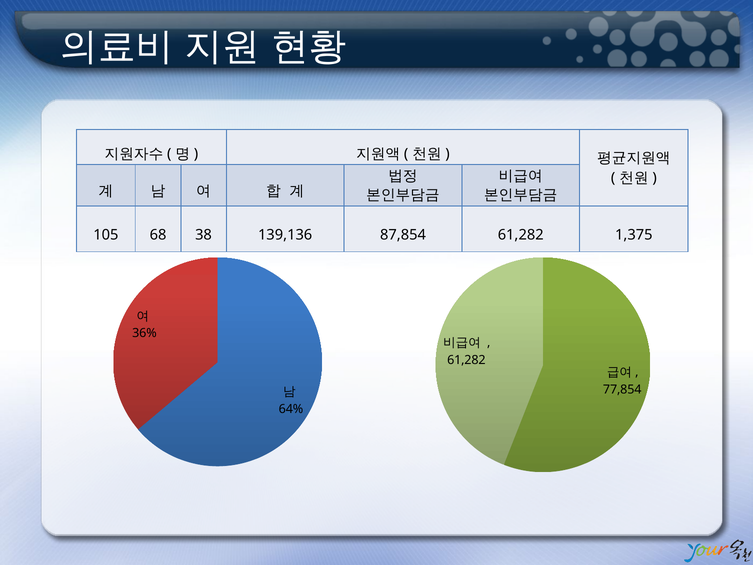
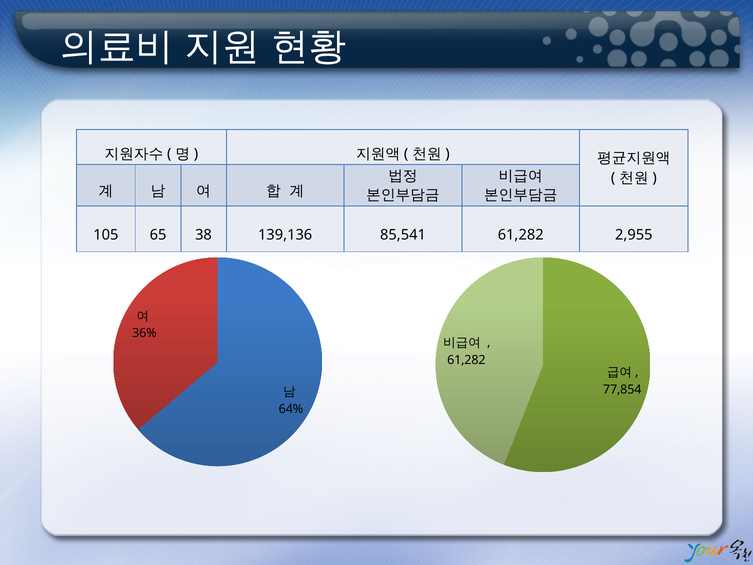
68: 68 -> 65
87,854: 87,854 -> 85,541
1,375: 1,375 -> 2,955
